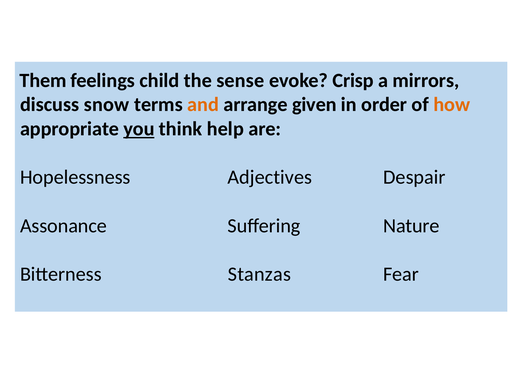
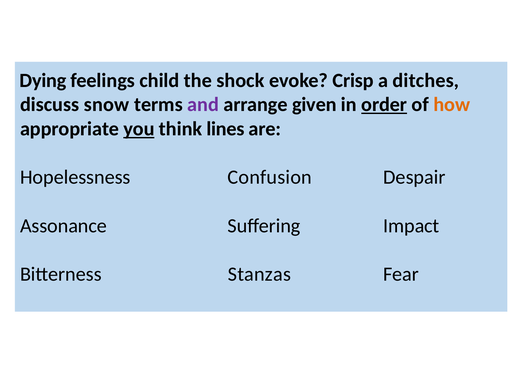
Them: Them -> Dying
sense: sense -> shock
mirrors: mirrors -> ditches
and colour: orange -> purple
order underline: none -> present
help: help -> lines
Adjectives: Adjectives -> Confusion
Nature: Nature -> Impact
